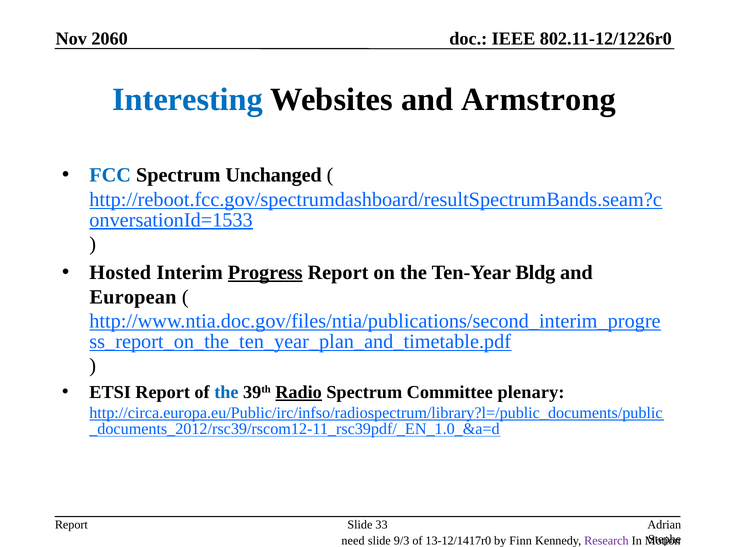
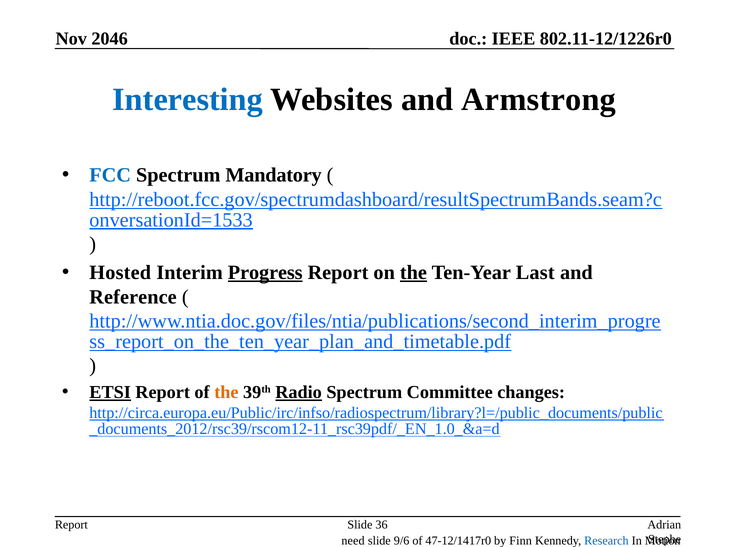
2060: 2060 -> 2046
Unchanged: Unchanged -> Mandatory
the at (413, 272) underline: none -> present
Bldg: Bldg -> Last
European: European -> Reference
ETSI underline: none -> present
the at (226, 392) colour: blue -> orange
plenary: plenary -> changes
33: 33 -> 36
9/3: 9/3 -> 9/6
13-12/1417r0: 13-12/1417r0 -> 47-12/1417r0
Research colour: purple -> blue
